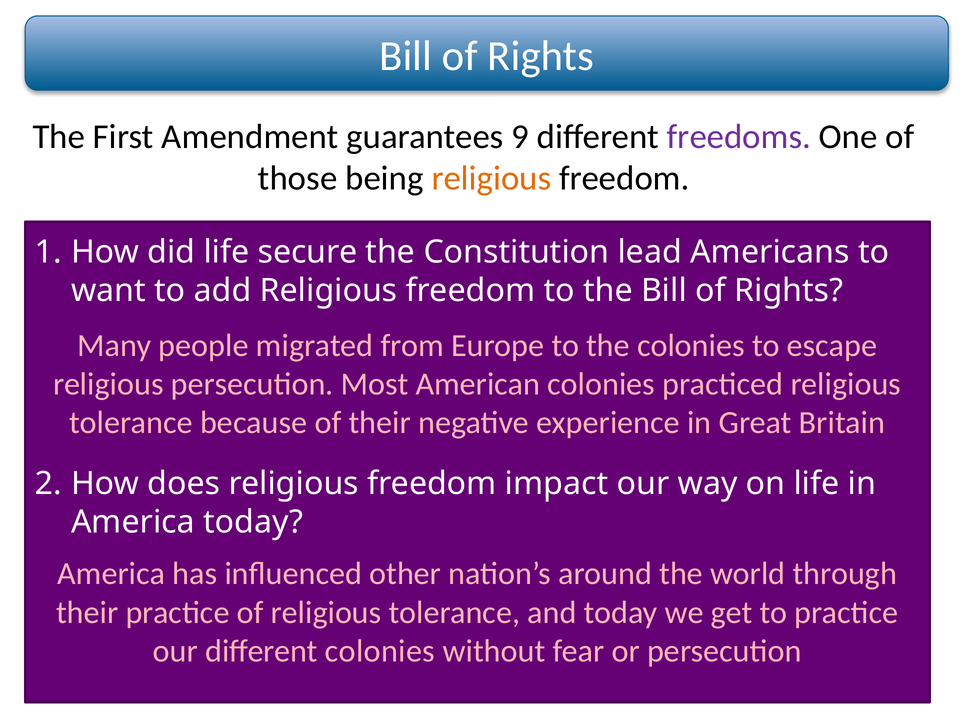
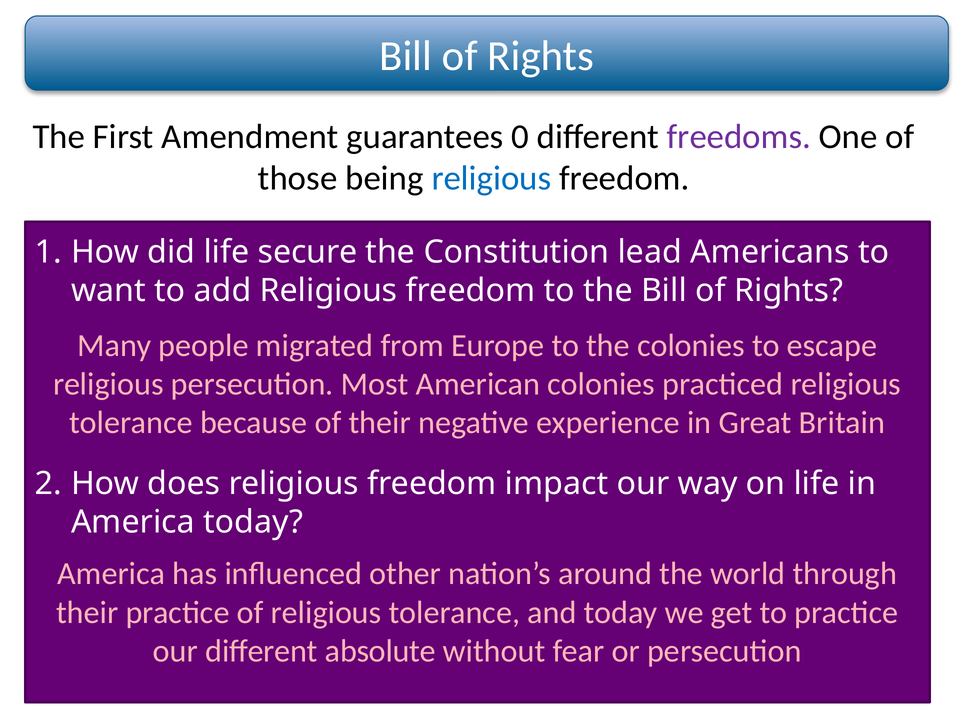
9: 9 -> 0
religious at (491, 179) colour: orange -> blue
different colonies: colonies -> absolute
